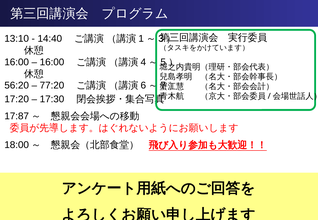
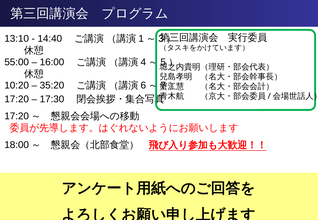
16:00 at (17, 62): 16:00 -> 55:00
56:20: 56:20 -> 10:20
77:20: 77:20 -> 35:20
17:87 at (17, 116): 17:87 -> 17:20
